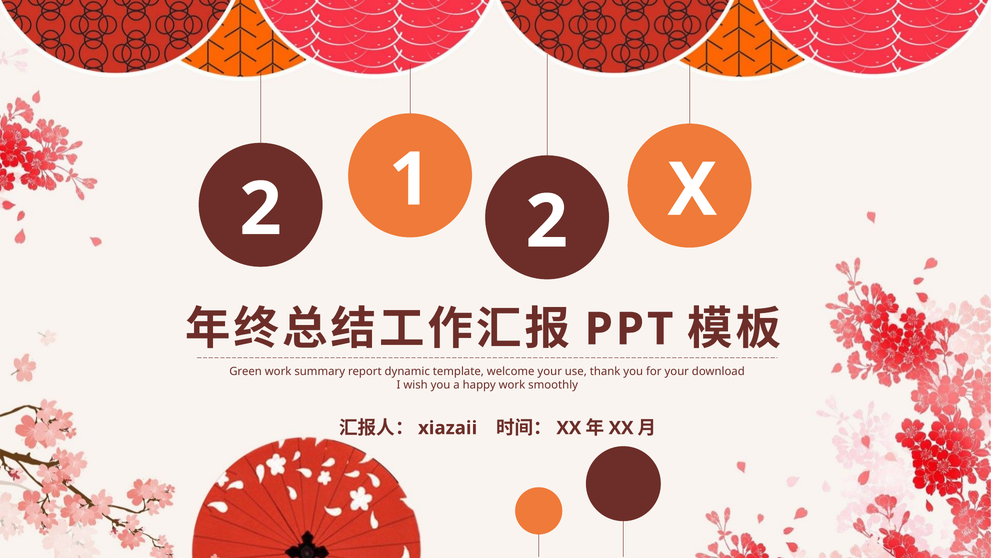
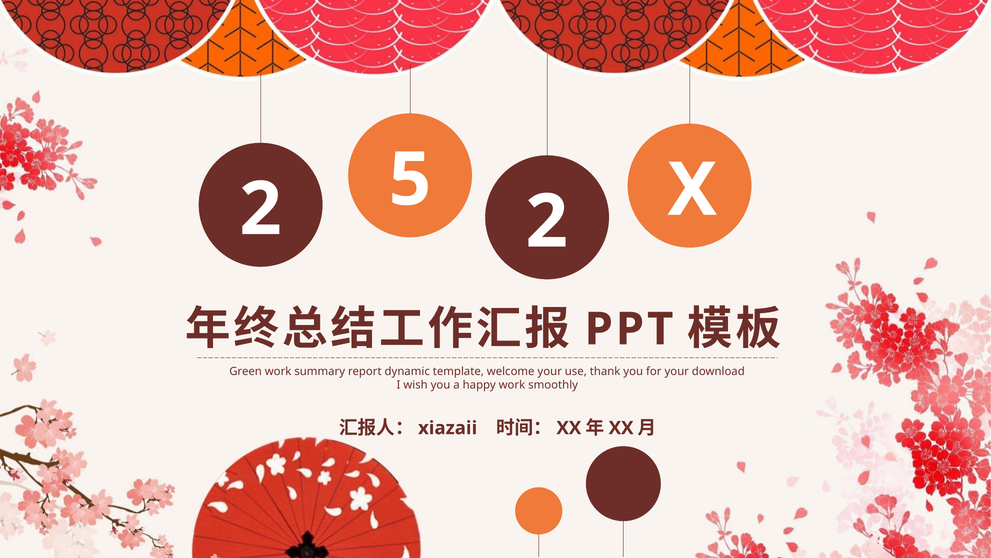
1: 1 -> 5
